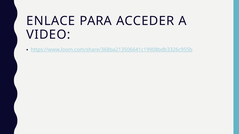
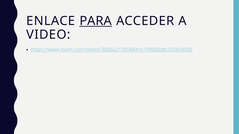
PARA underline: none -> present
